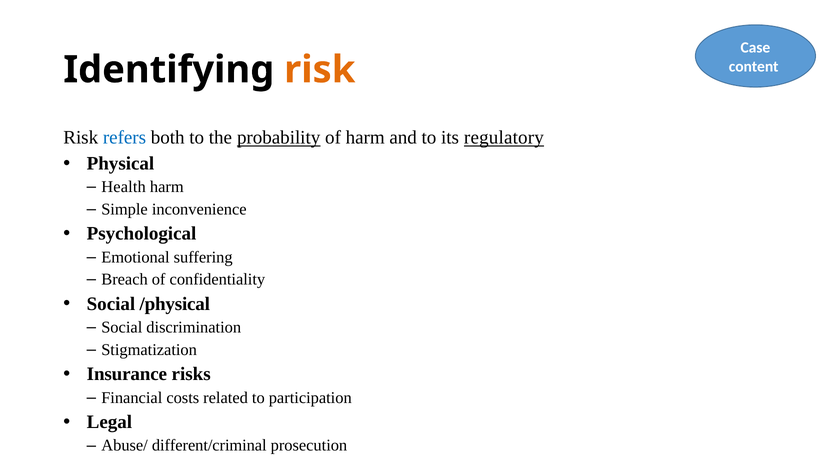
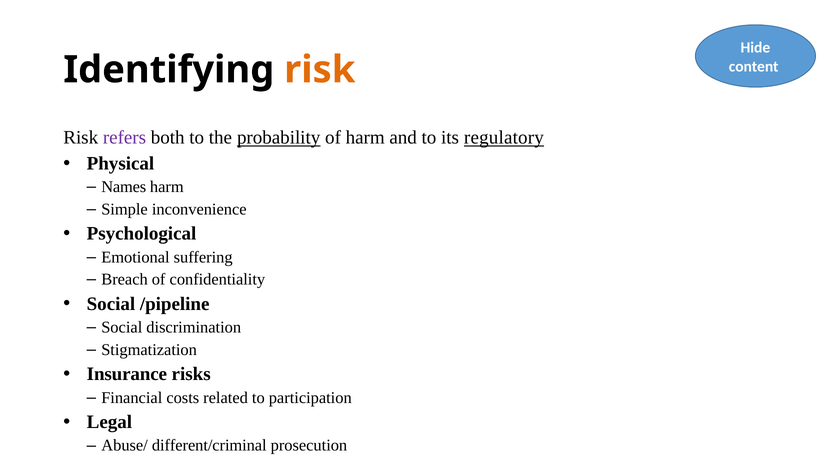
Case: Case -> Hide
refers colour: blue -> purple
Health: Health -> Names
/physical: /physical -> /pipeline
